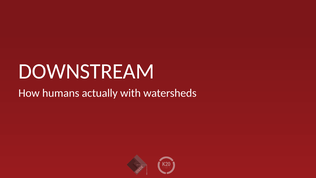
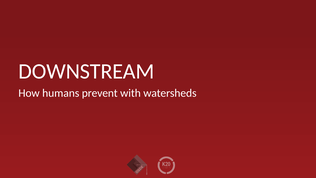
actually: actually -> prevent
